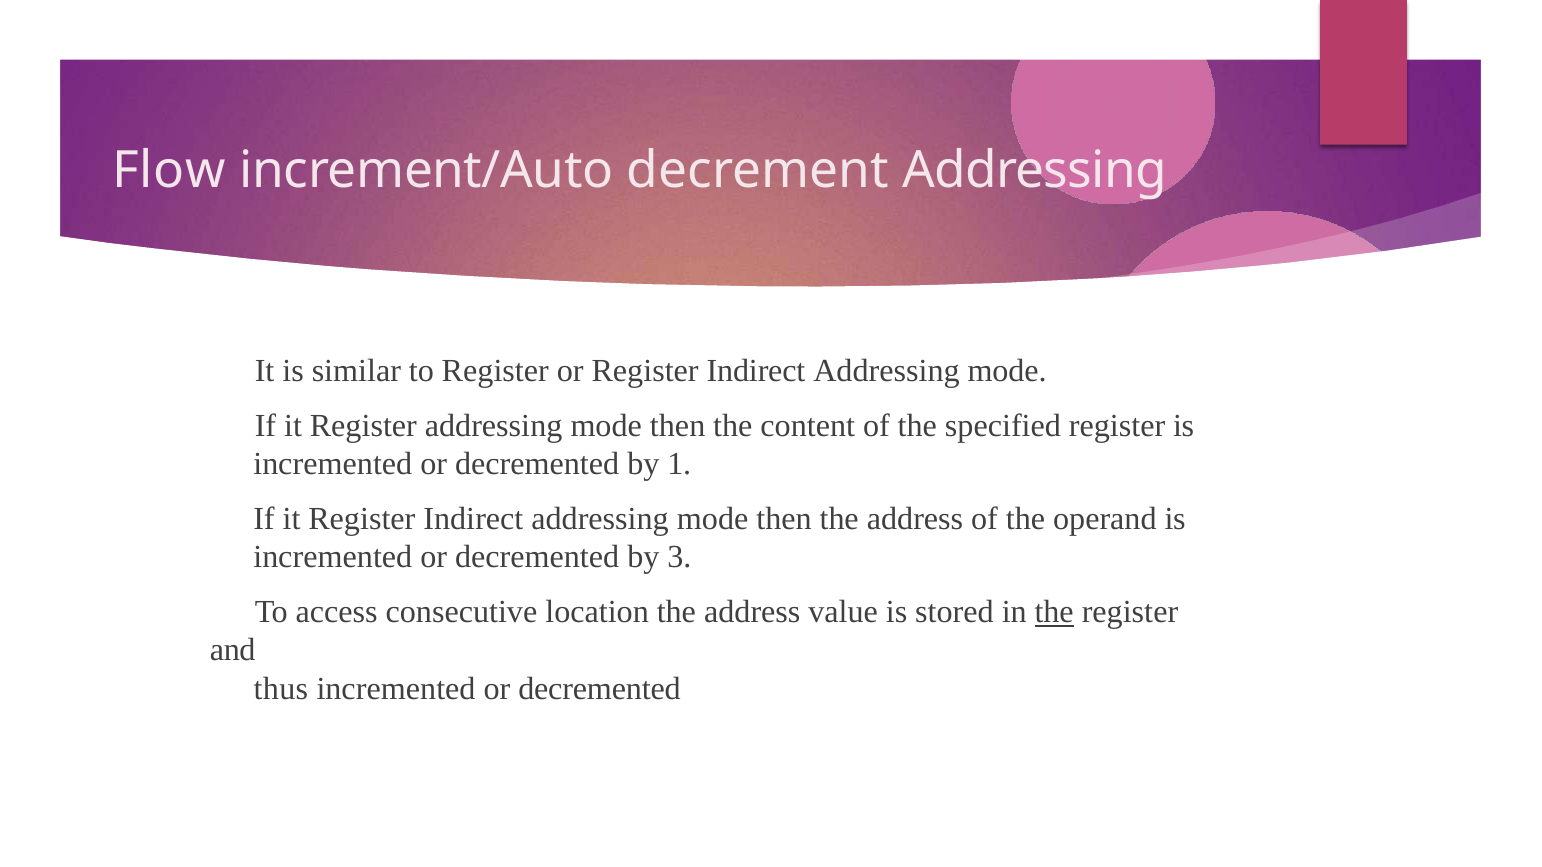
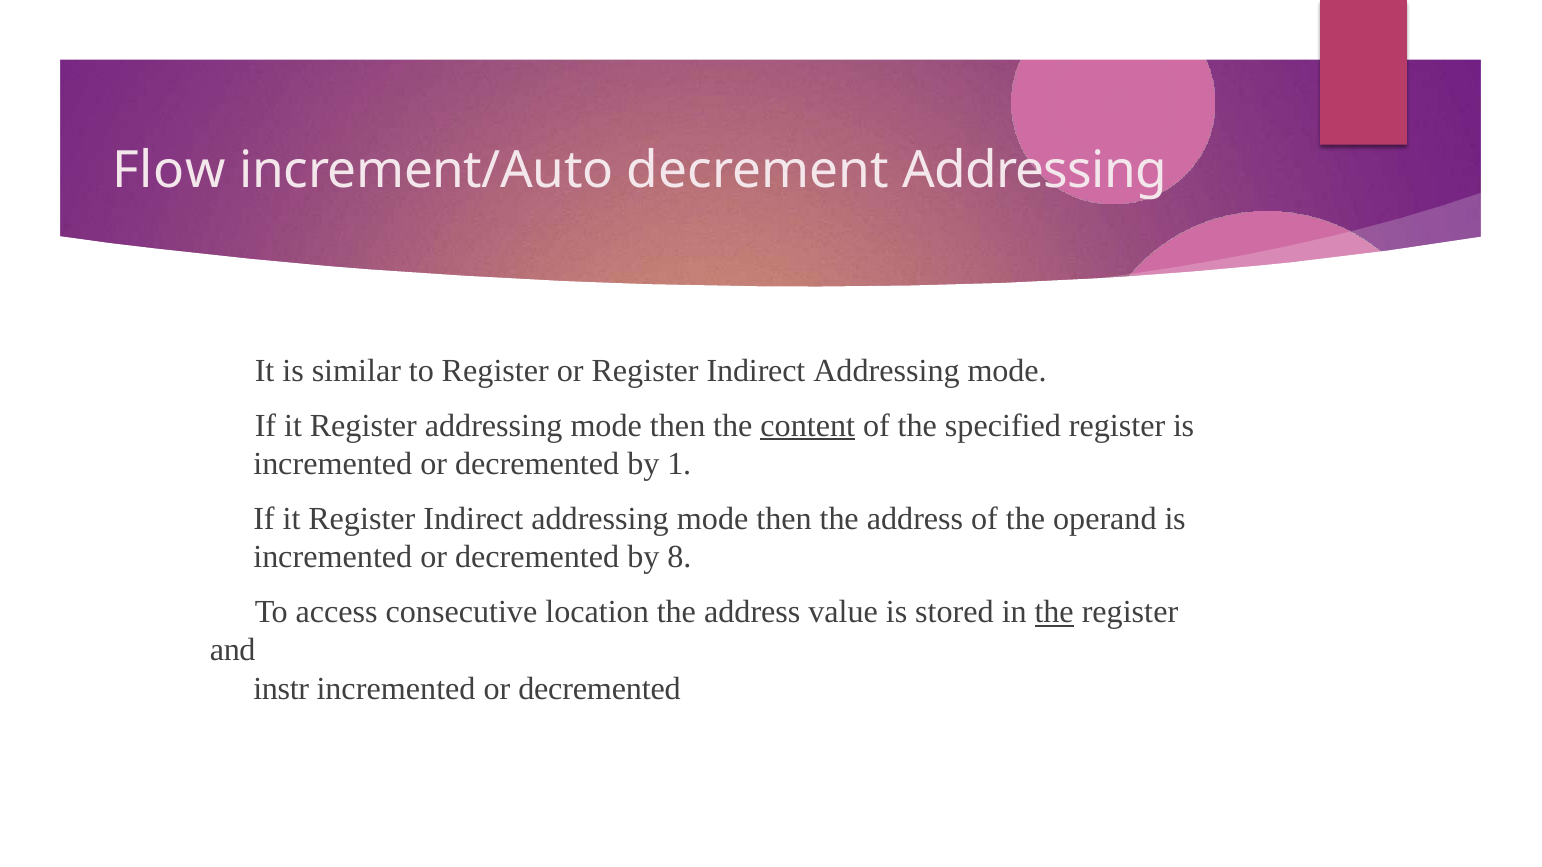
content underline: none -> present
3: 3 -> 8
thus: thus -> instr
